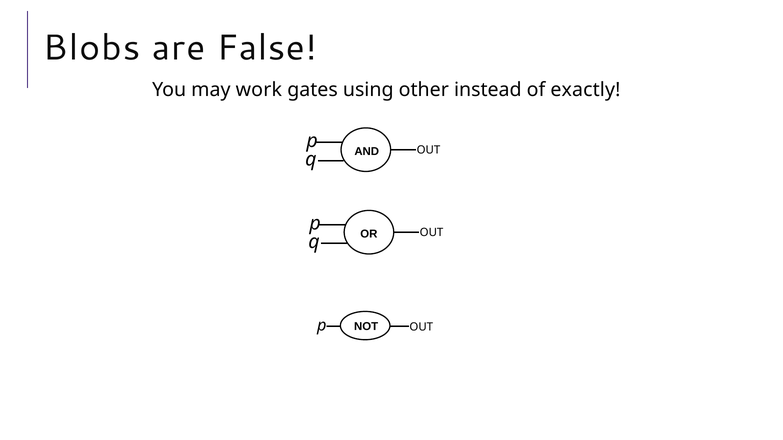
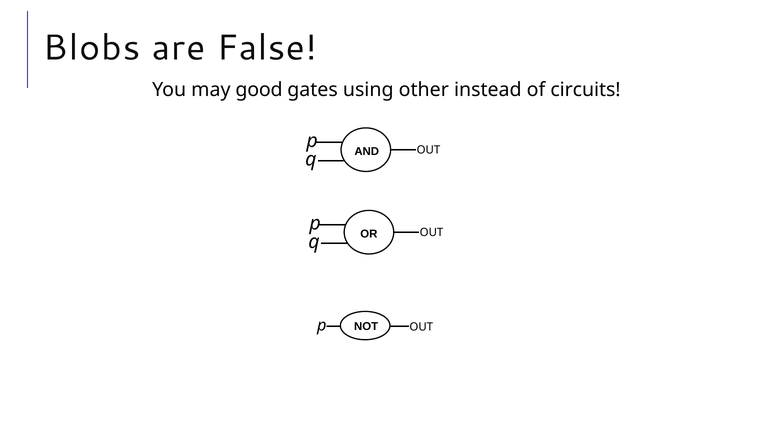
work: work -> good
exactly: exactly -> circuits
